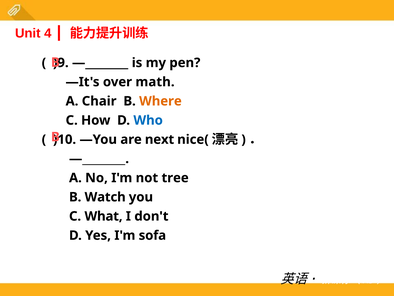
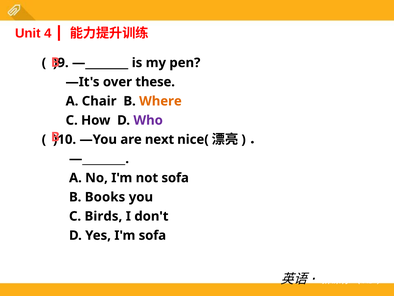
math: math -> these
Who colour: blue -> purple
not tree: tree -> sofa
Watch: Watch -> Books
What: What -> Birds
